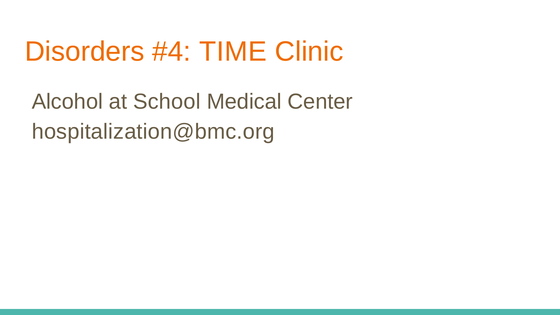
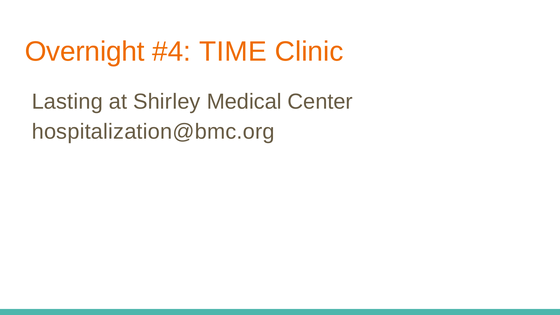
Disorders: Disorders -> Overnight
Alcohol: Alcohol -> Lasting
School: School -> Shirley
